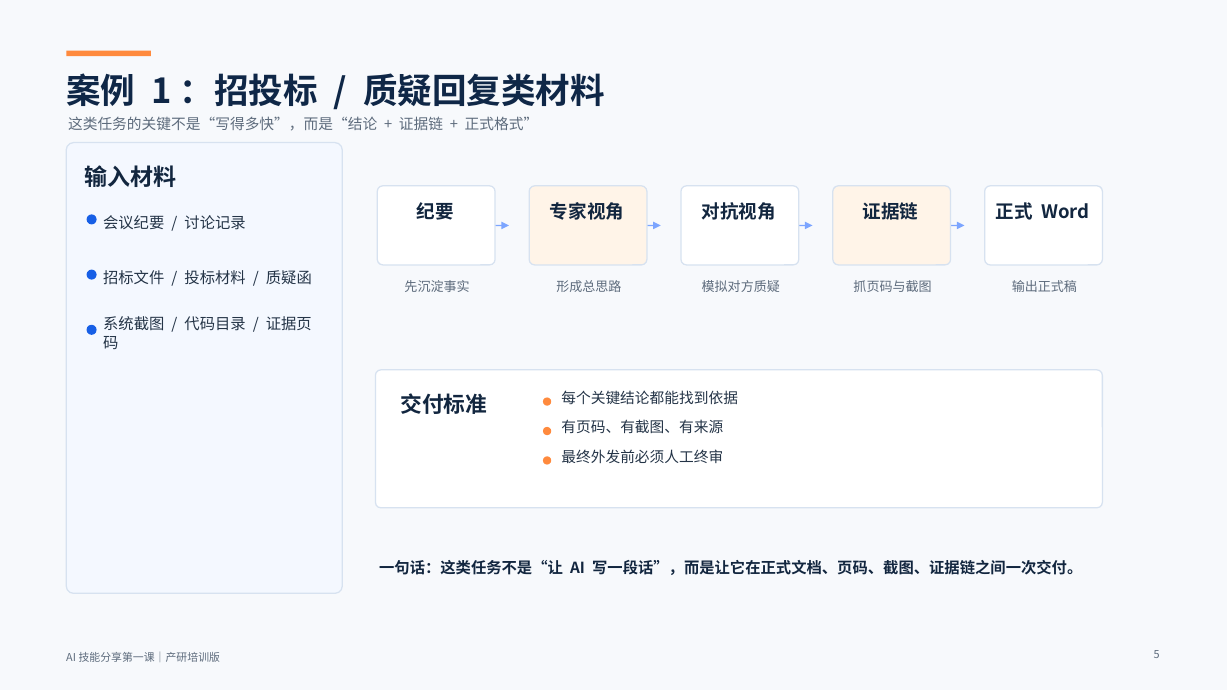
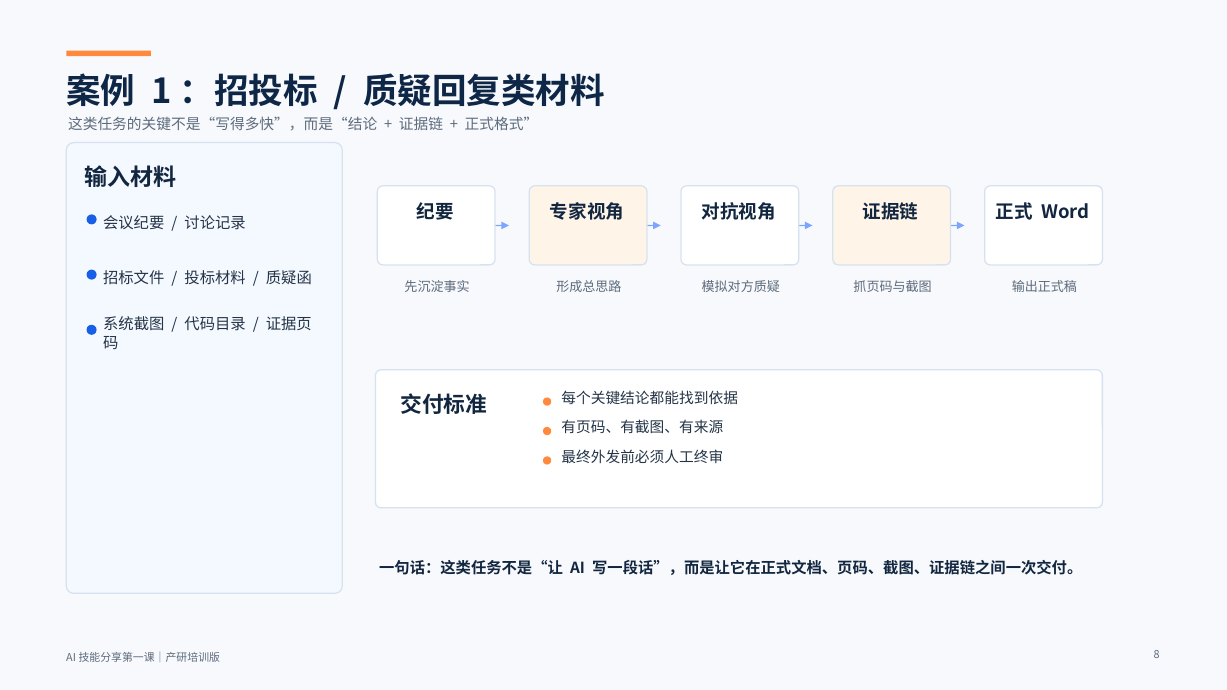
5: 5 -> 8
